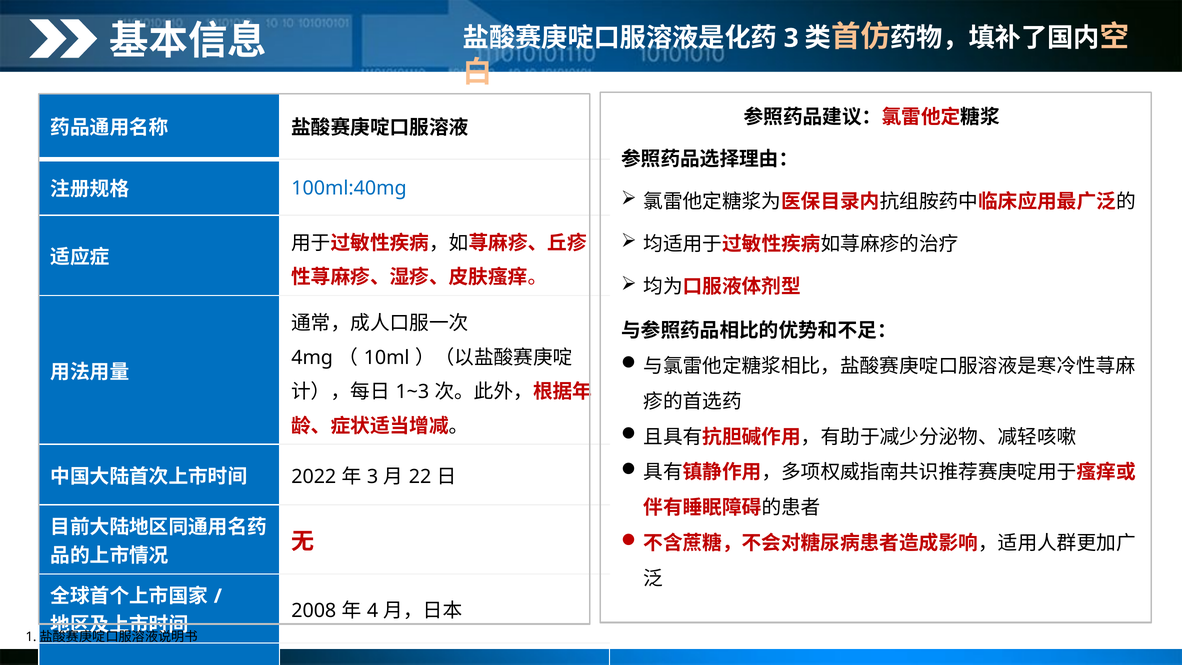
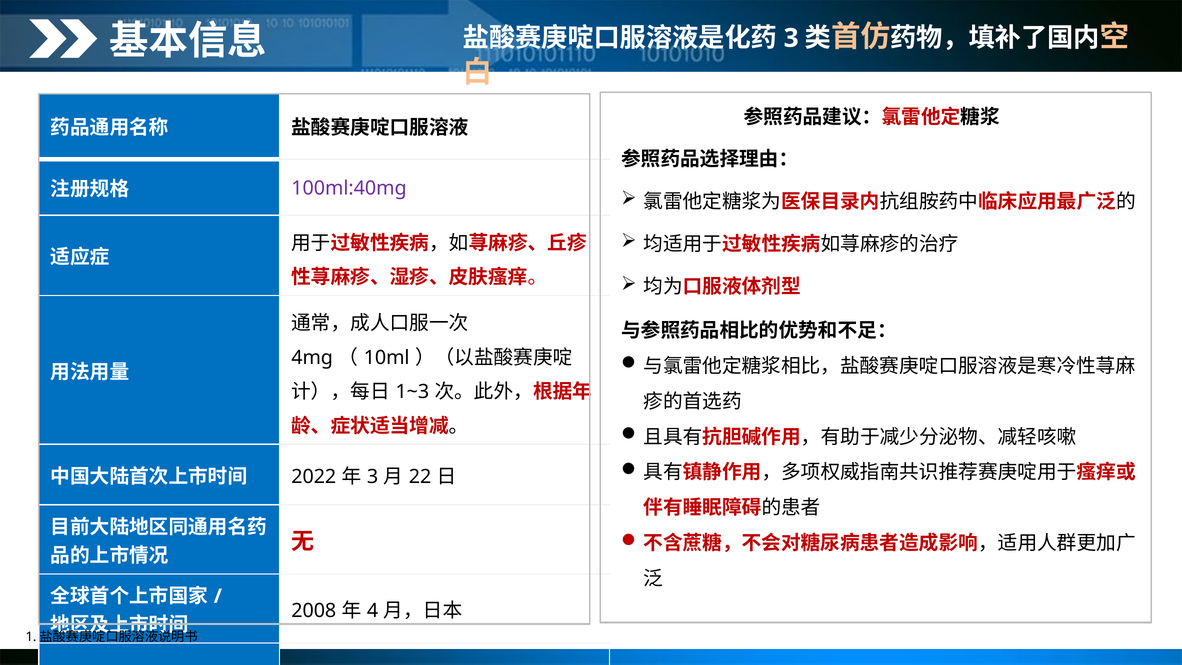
100ml:40mg colour: blue -> purple
